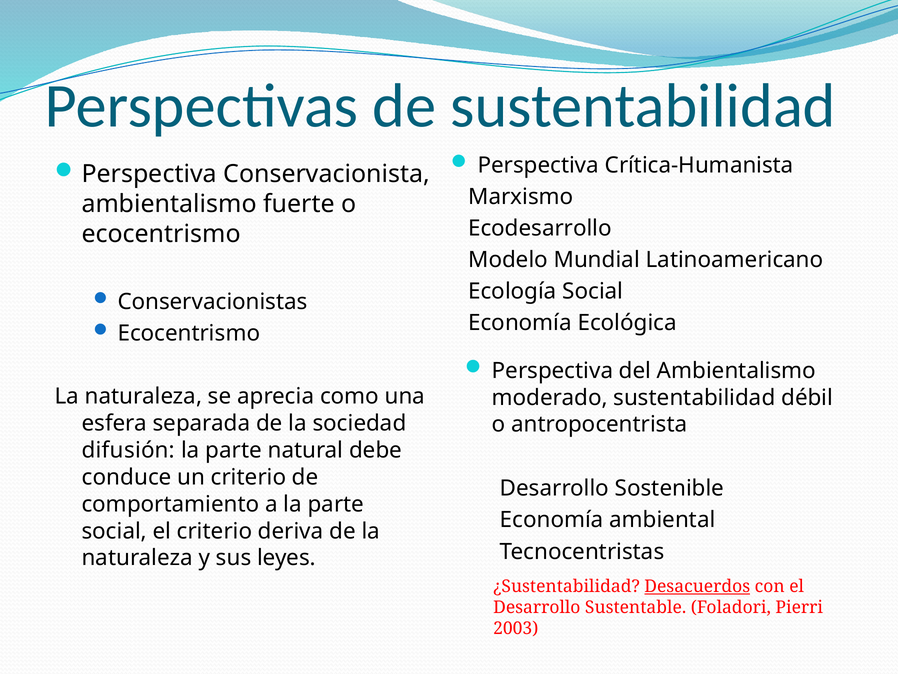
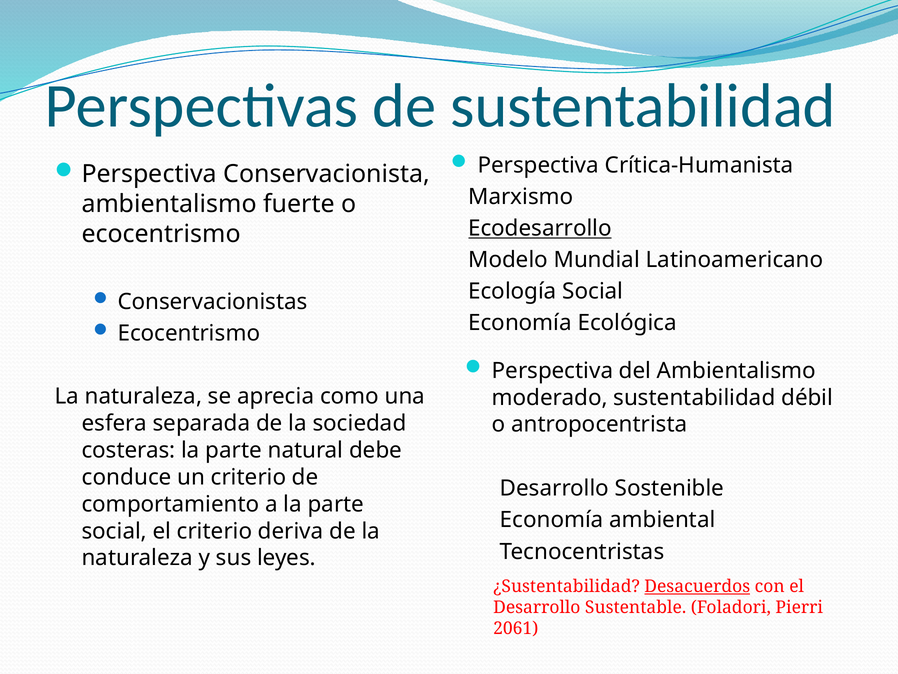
Ecodesarrollo underline: none -> present
difusión: difusión -> costeras
2003: 2003 -> 2061
